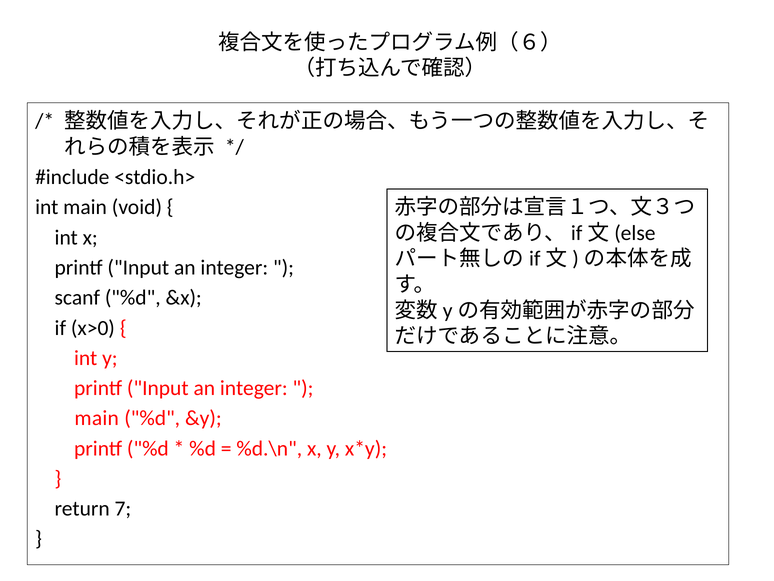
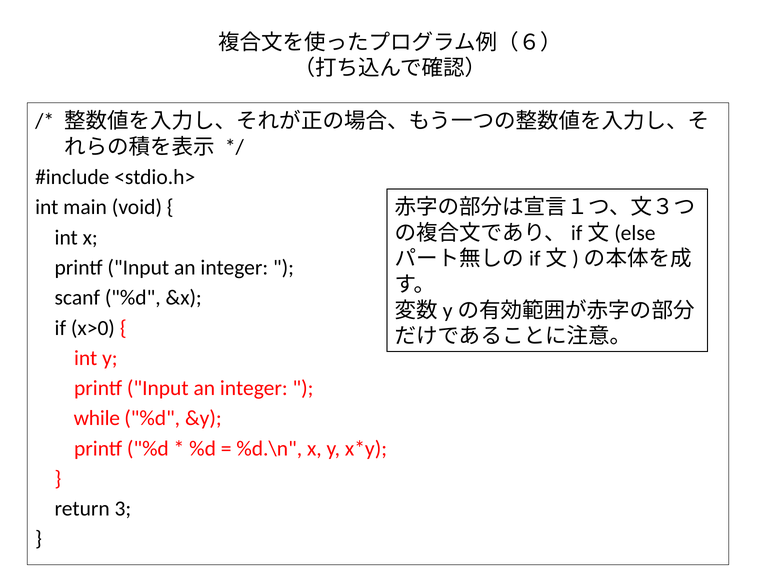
main at (97, 418): main -> while
7: 7 -> 3
